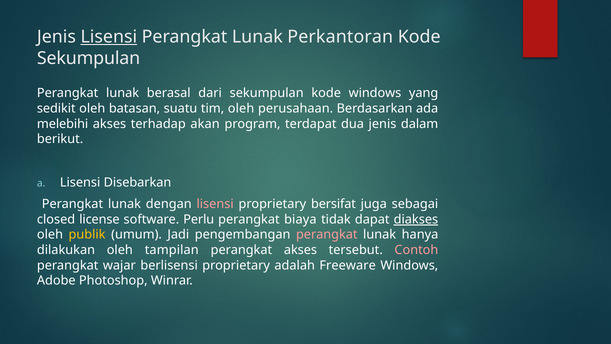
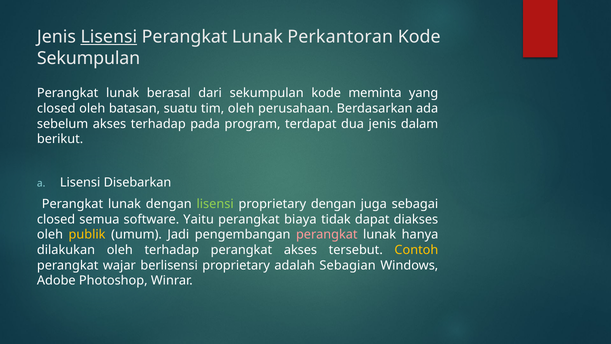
kode windows: windows -> meminta
sedikit at (56, 108): sedikit -> closed
melebihi: melebihi -> sebelum
akan: akan -> pada
lisensi at (215, 204) colour: pink -> light green
proprietary bersifat: bersifat -> dengan
license: license -> semua
Perlu: Perlu -> Yaitu
diakses underline: present -> none
oleh tampilan: tampilan -> terhadap
Contoh colour: pink -> yellow
Freeware: Freeware -> Sebagian
